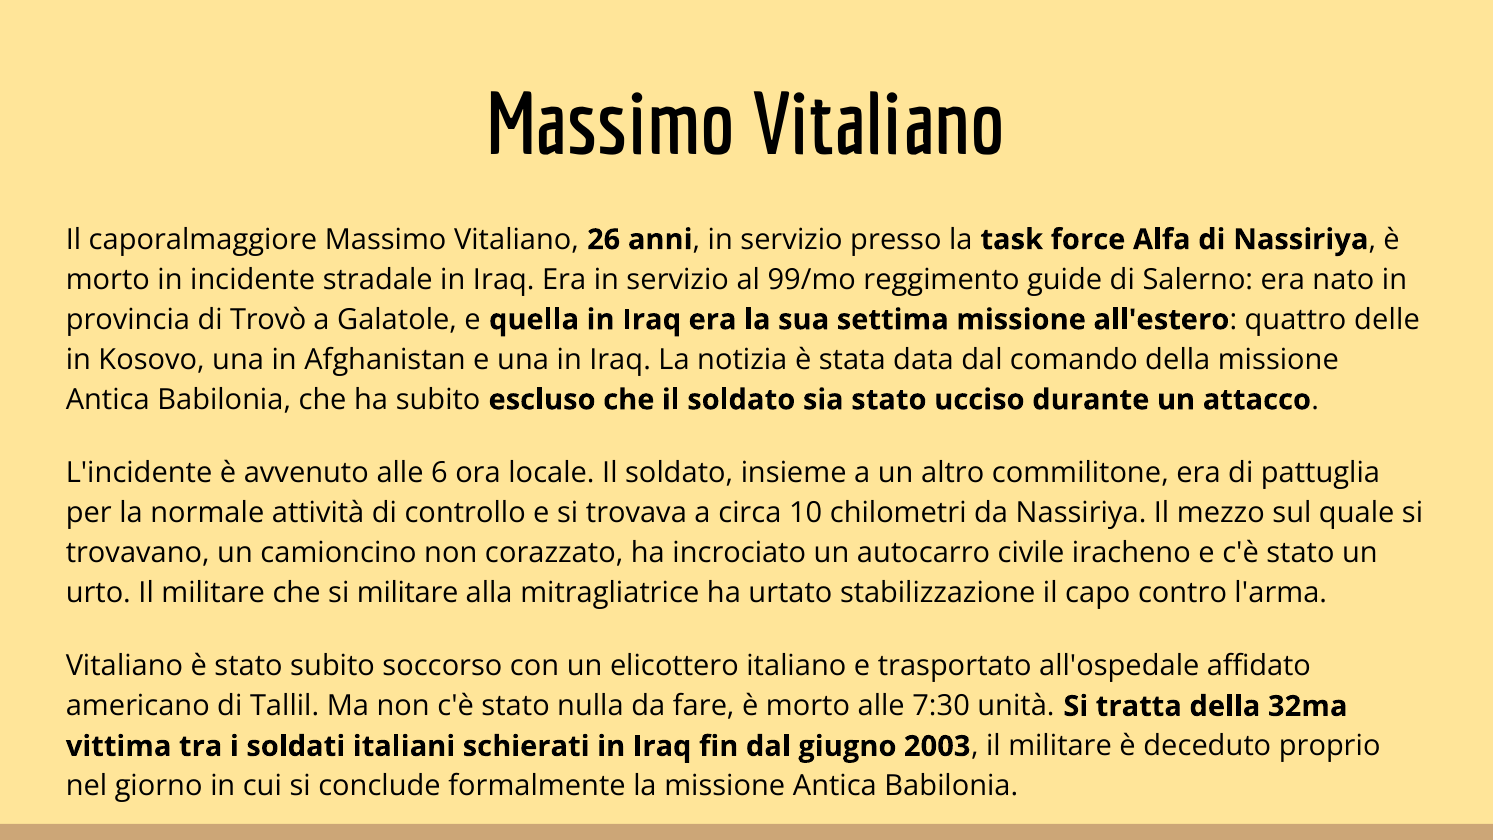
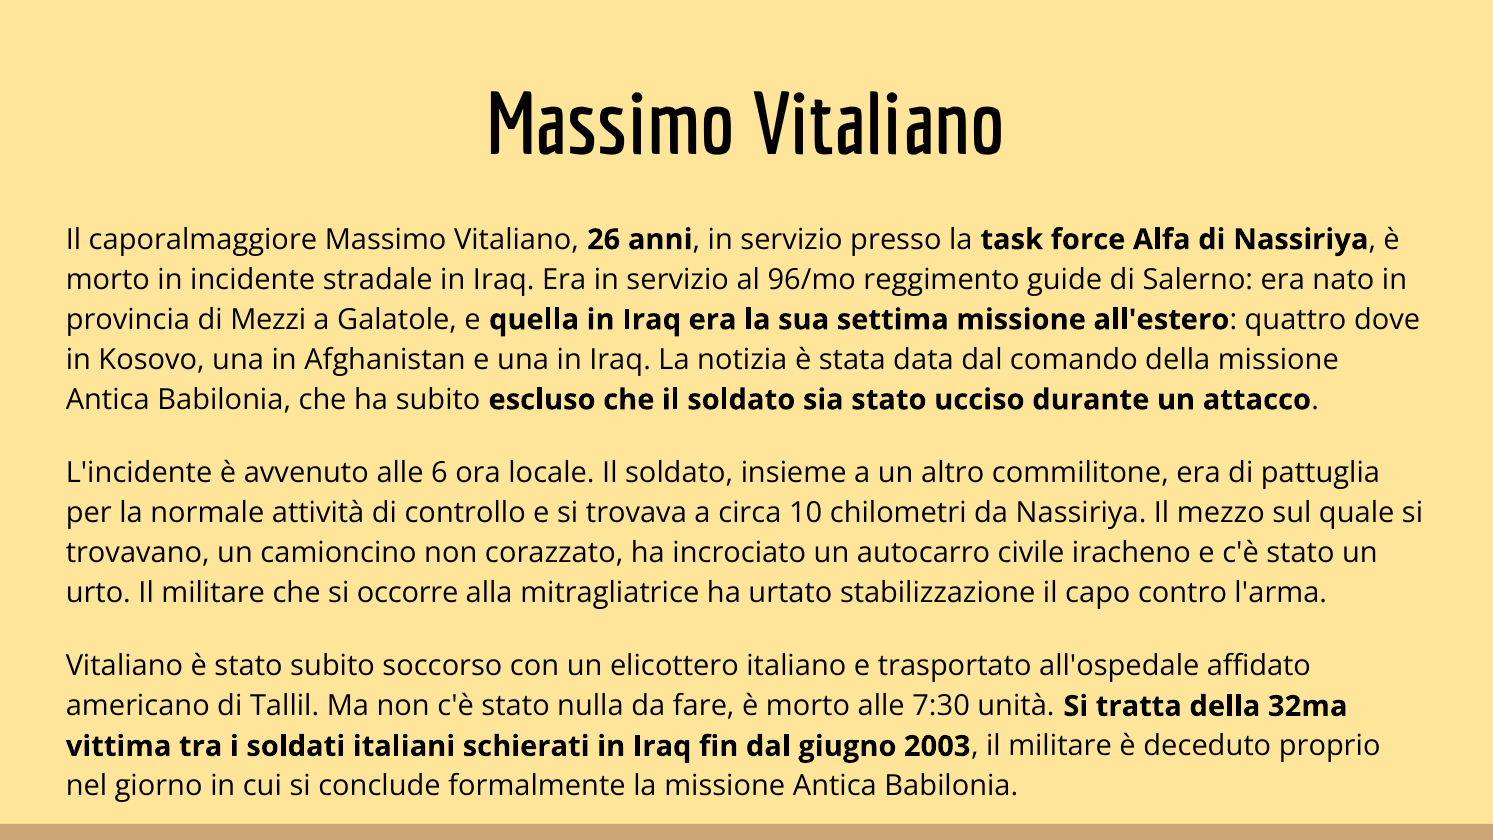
99/mo: 99/mo -> 96/mo
Trovò: Trovò -> Mezzi
delle: delle -> dove
si militare: militare -> occorre
